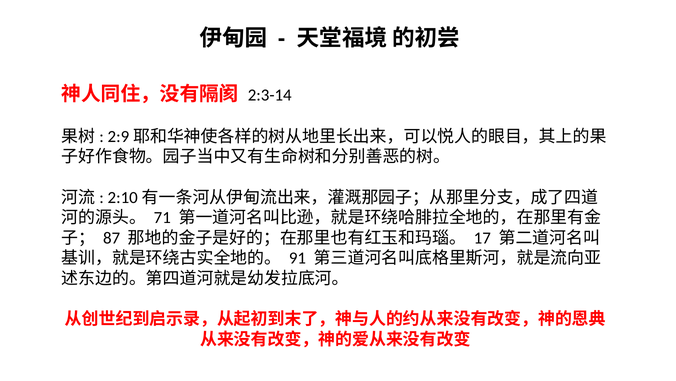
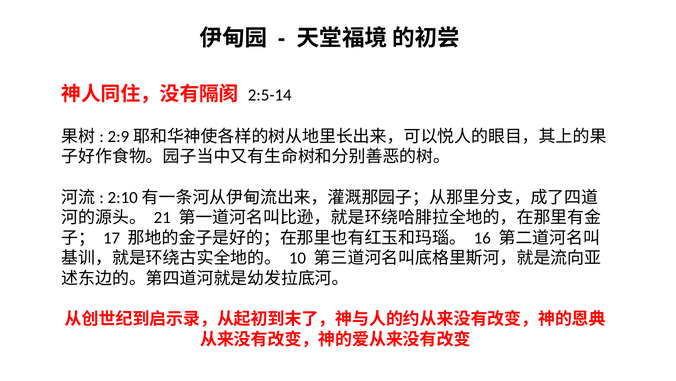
2:3-14: 2:3-14 -> 2:5-14
71: 71 -> 21
87: 87 -> 17
17: 17 -> 16
91: 91 -> 10
